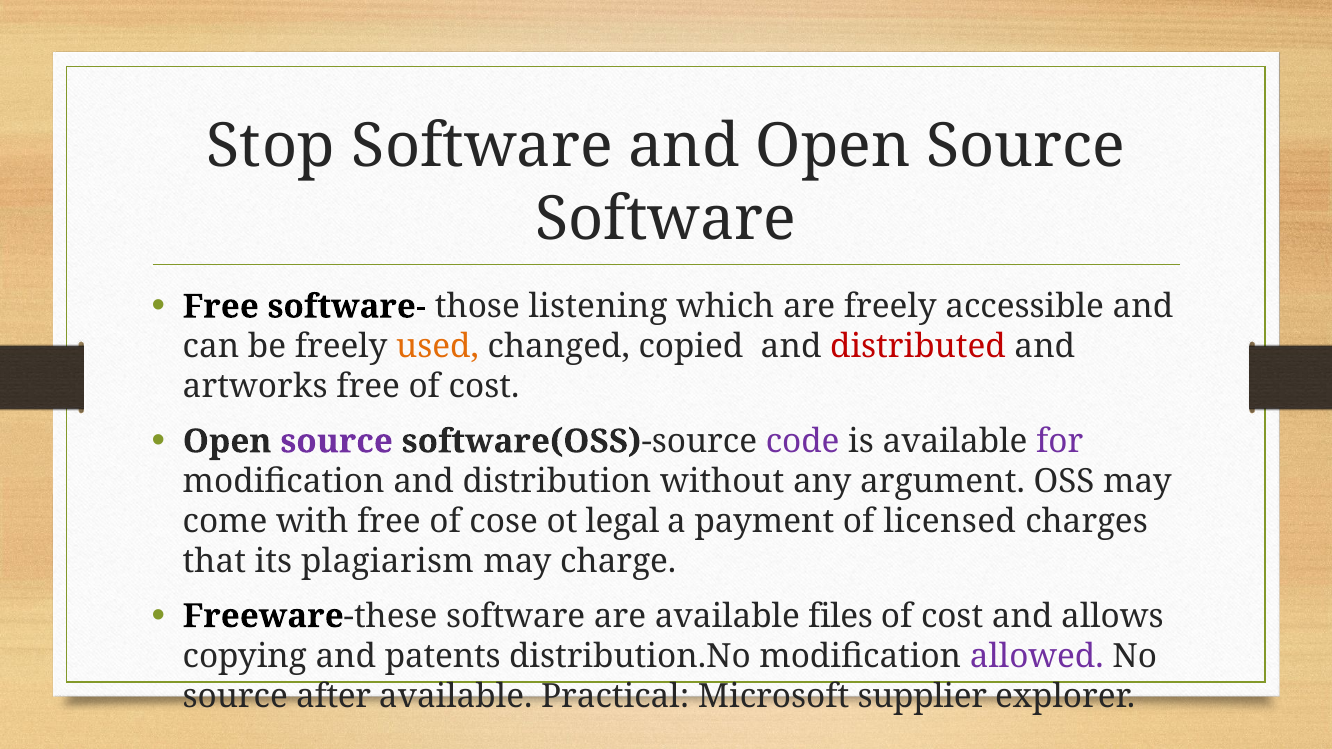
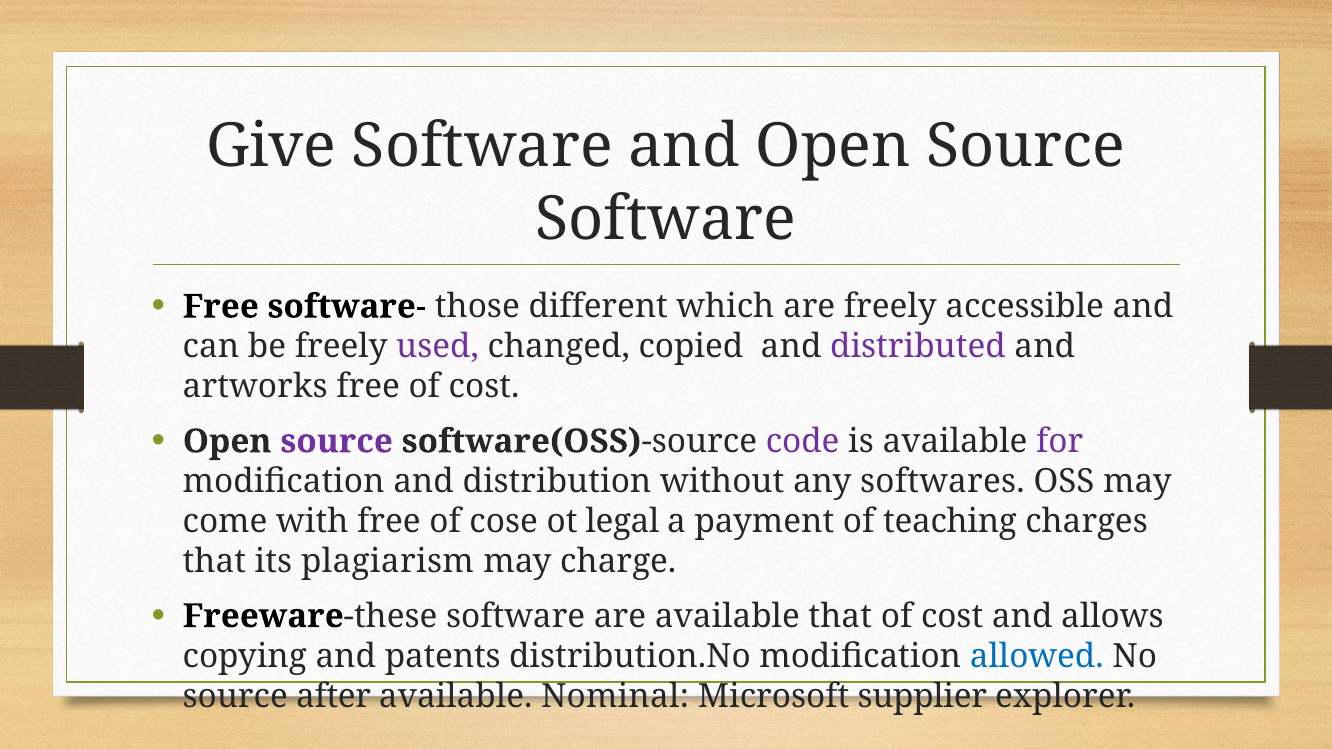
Stop: Stop -> Give
listening: listening -> different
used colour: orange -> purple
distributed colour: red -> purple
argument: argument -> softwares
licensed: licensed -> teaching
available files: files -> that
allowed colour: purple -> blue
Practical: Practical -> Nominal
